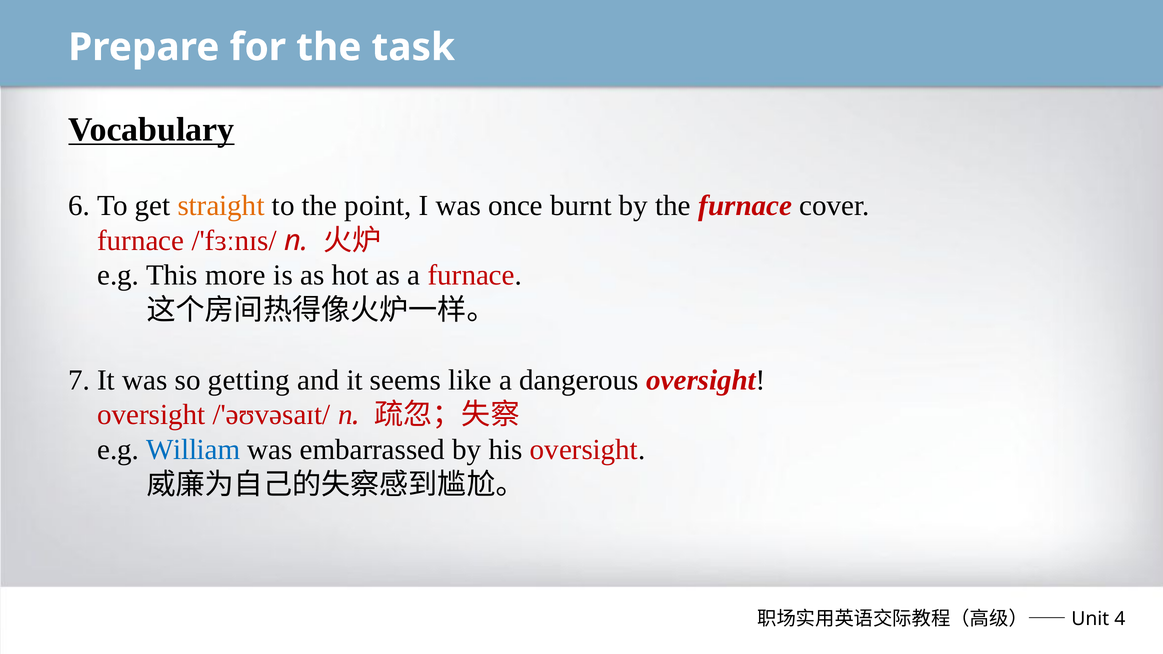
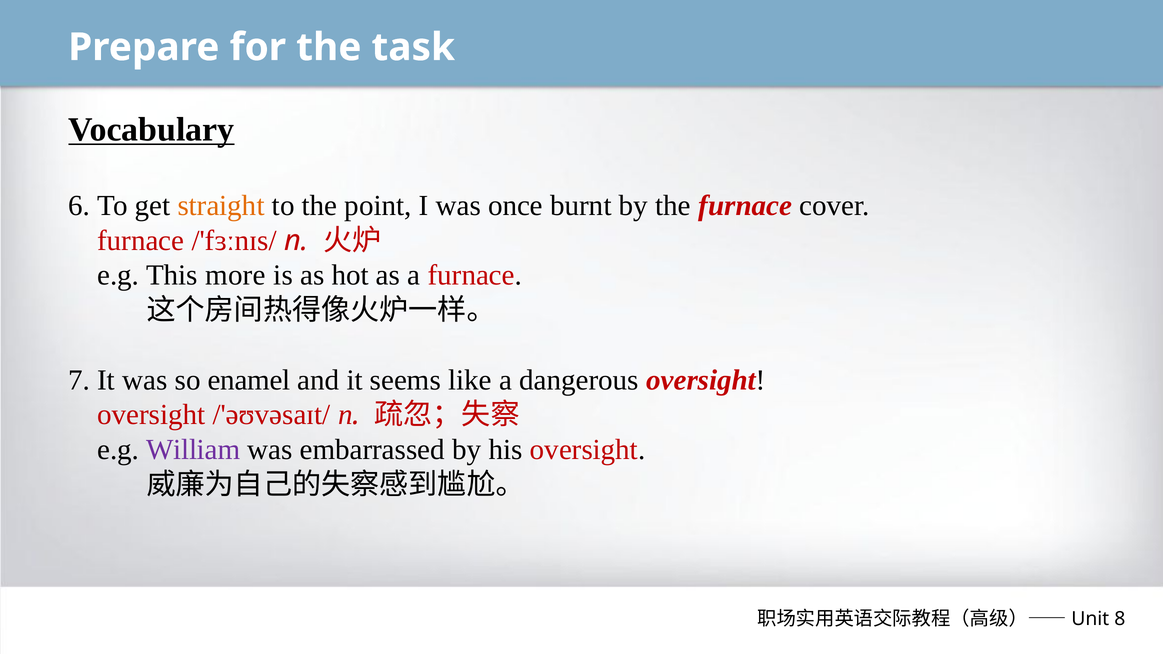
getting: getting -> enamel
William colour: blue -> purple
4: 4 -> 8
